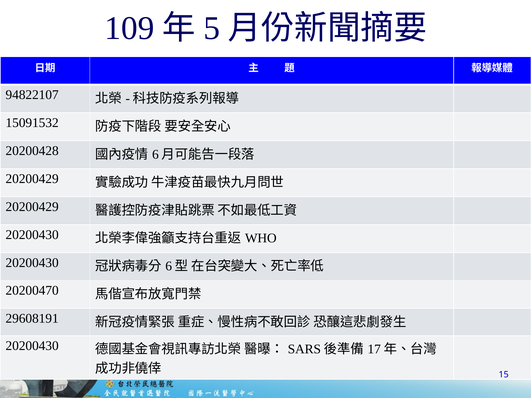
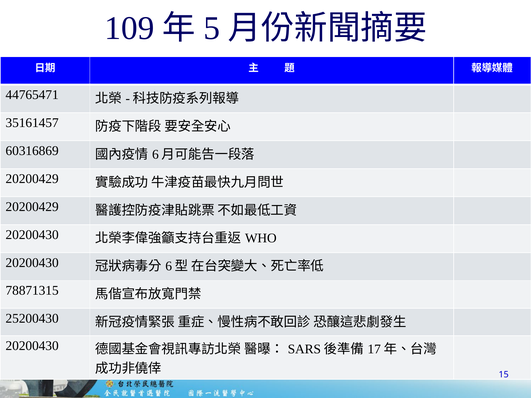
94822107: 94822107 -> 44765471
15091532: 15091532 -> 35161457
20200428: 20200428 -> 60316869
20200470: 20200470 -> 78871315
29608191: 29608191 -> 25200430
